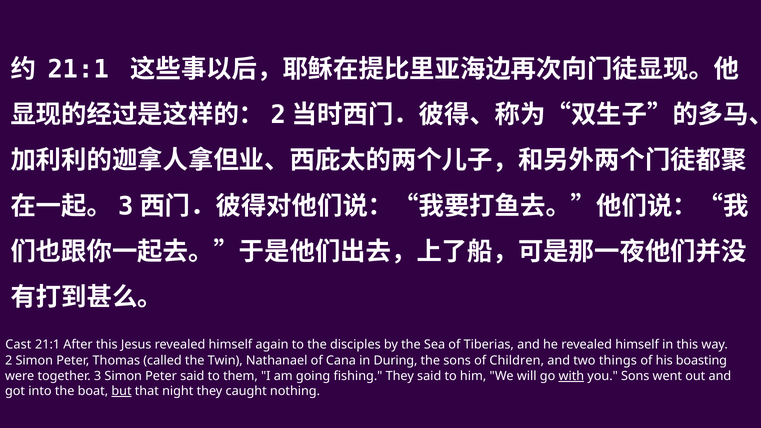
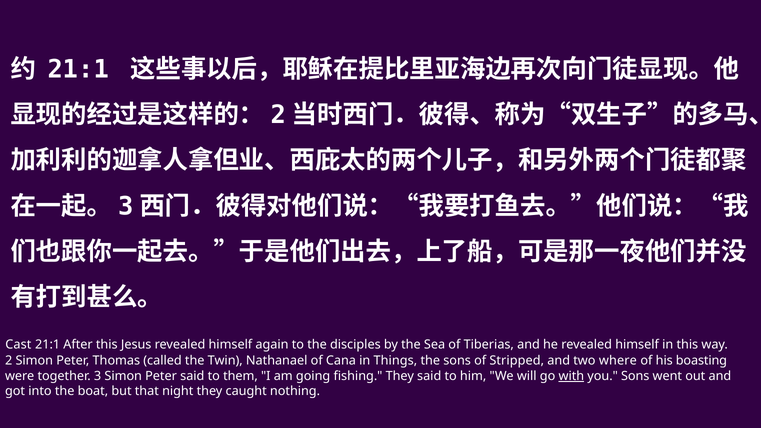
During: During -> Things
Children: Children -> Stripped
things: things -> where
but underline: present -> none
